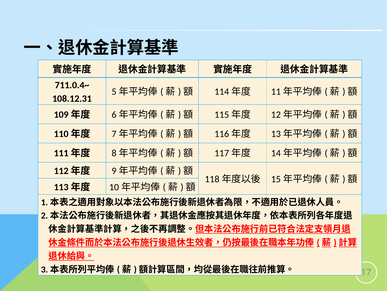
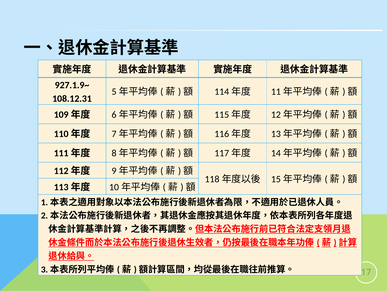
711.0.4~: 711.0.4~ -> 927.1.9~
